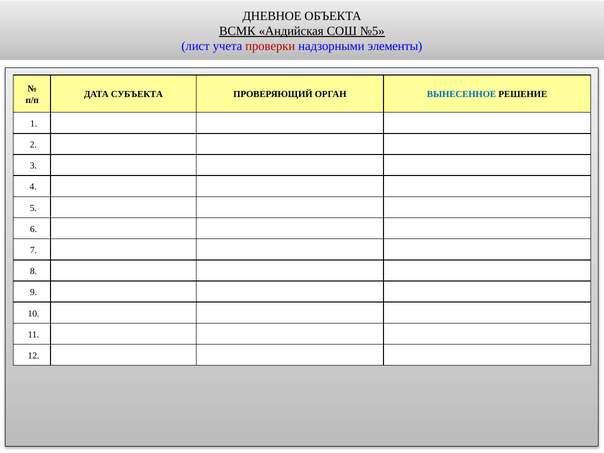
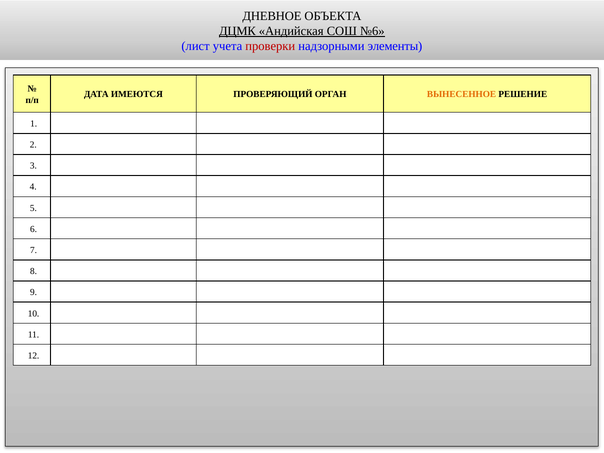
ВСМК: ВСМК -> ДЦМК
№5: №5 -> №6
СУБЪЕКТА: СУБЪЕКТА -> ИМЕЮТСЯ
ВЫНЕСЕННОЕ colour: blue -> orange
